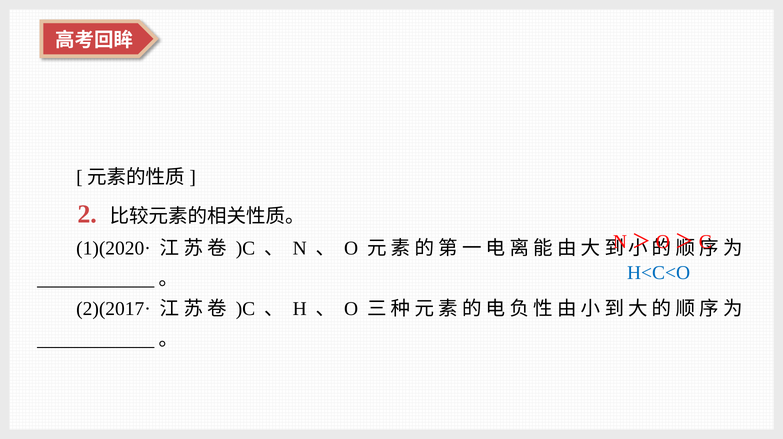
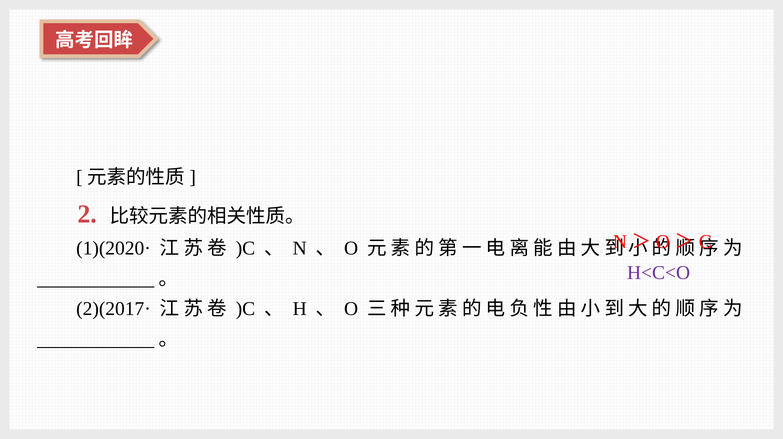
H<C<O colour: blue -> purple
